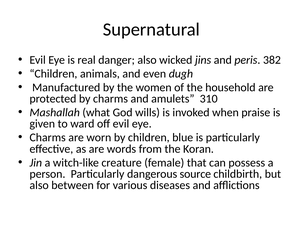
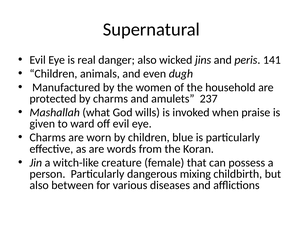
382: 382 -> 141
310: 310 -> 237
source: source -> mixing
